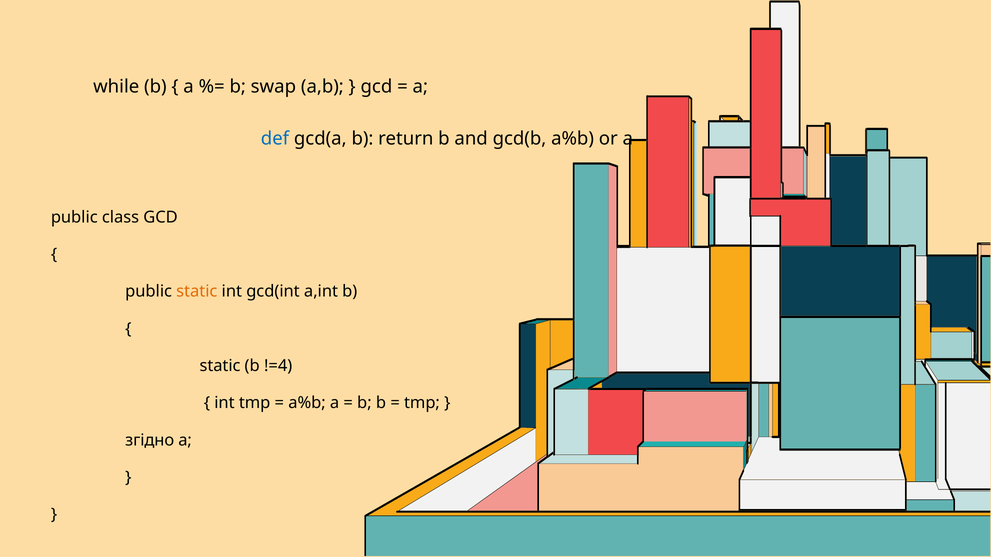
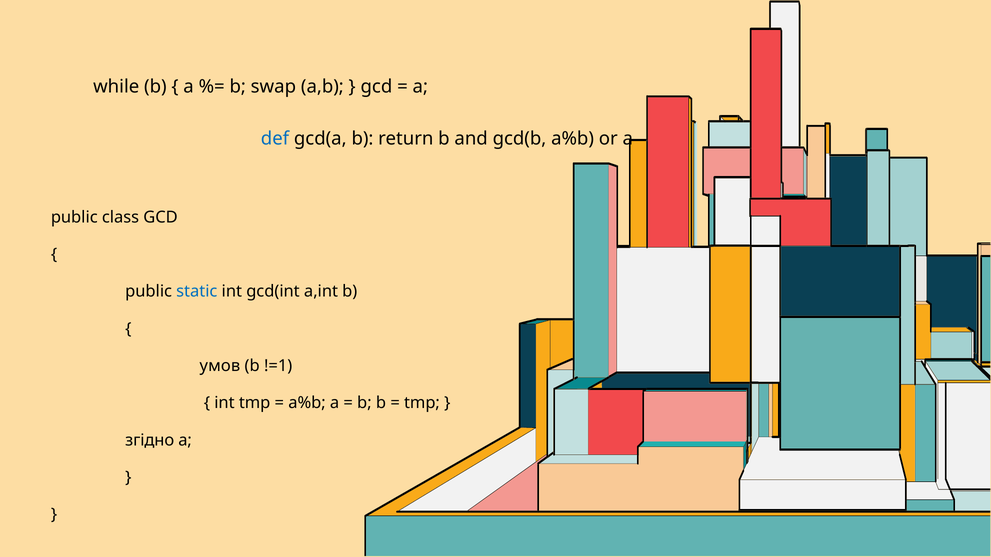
static at (197, 292) colour: orange -> blue
static at (220, 366): static -> умов
!=4: !=4 -> !=1
